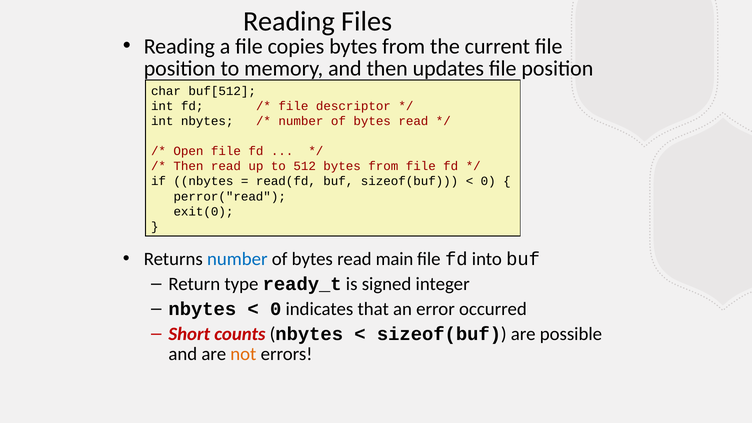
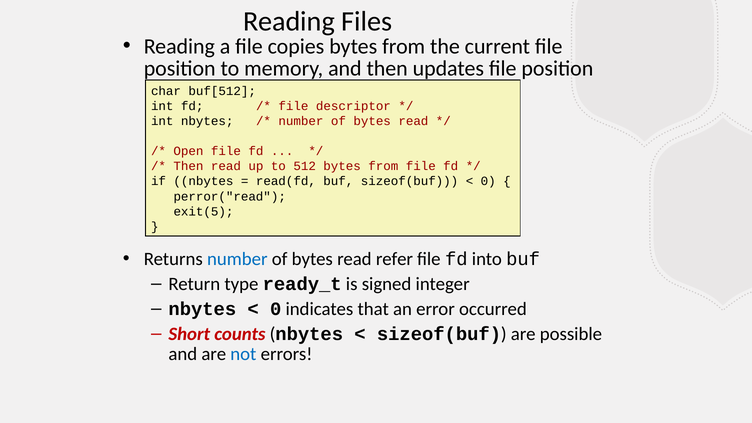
exit(0: exit(0 -> exit(5
main: main -> refer
not colour: orange -> blue
